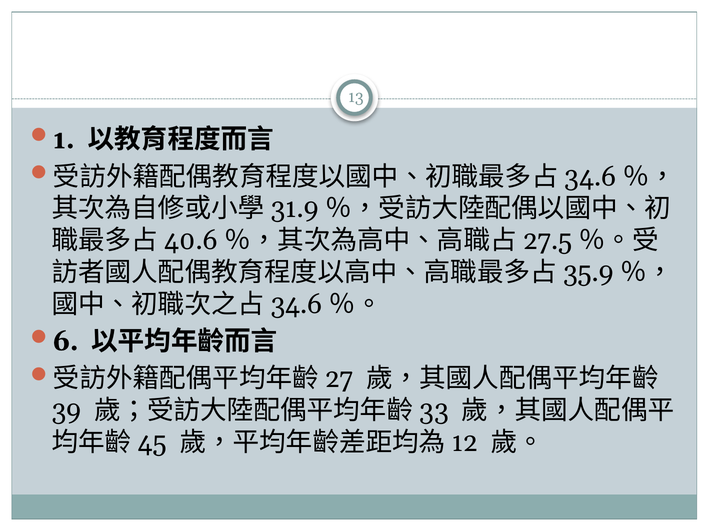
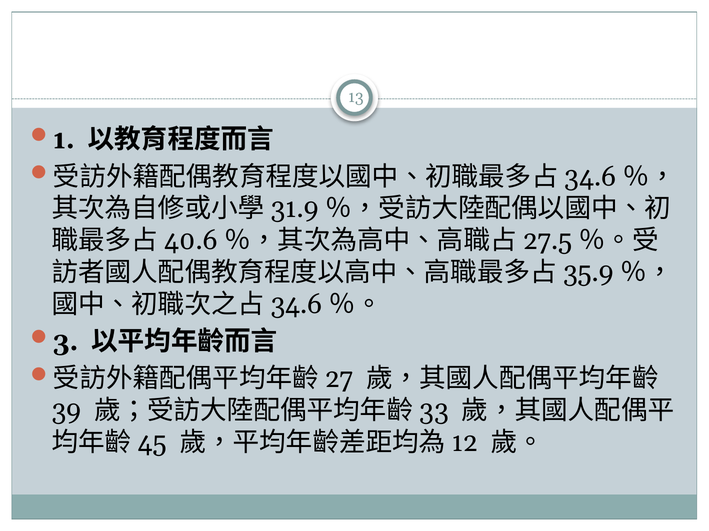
6: 6 -> 3
